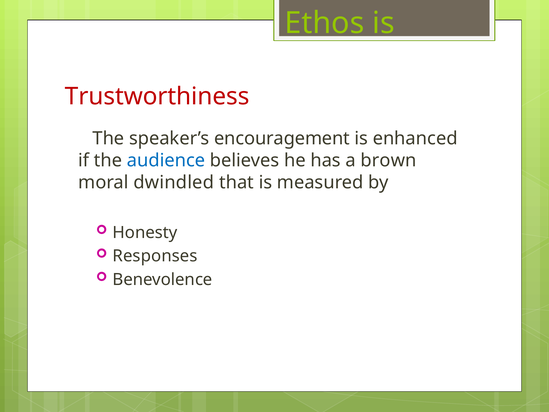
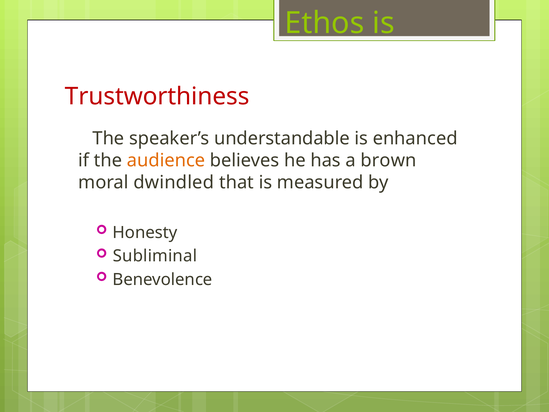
encouragement: encouragement -> understandable
audience colour: blue -> orange
Responses: Responses -> Subliminal
